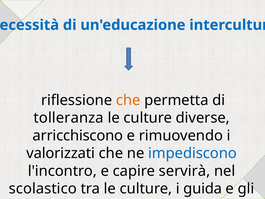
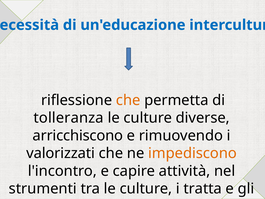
impediscono colour: blue -> orange
servirà: servirà -> attività
scolastico: scolastico -> strumenti
guida: guida -> tratta
